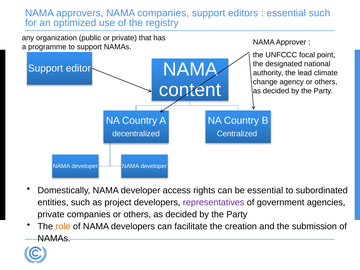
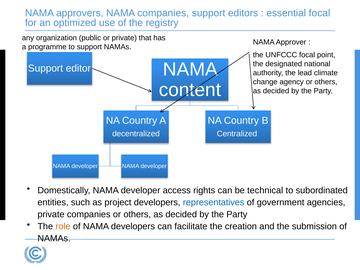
essential such: such -> focal
be essential: essential -> technical
representatives colour: purple -> blue
